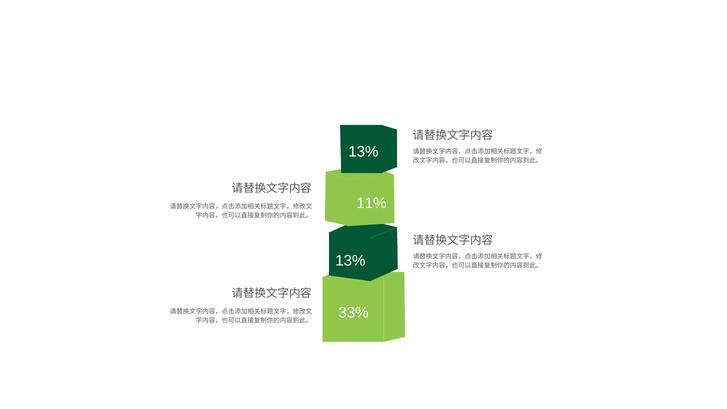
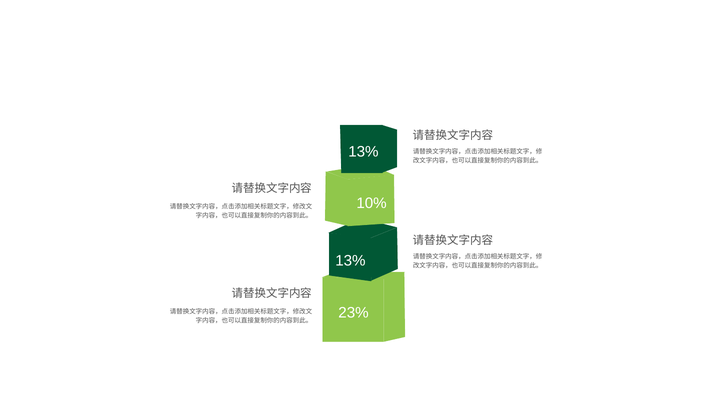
11%: 11% -> 10%
33%: 33% -> 23%
